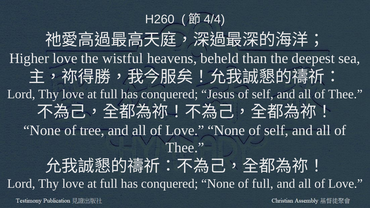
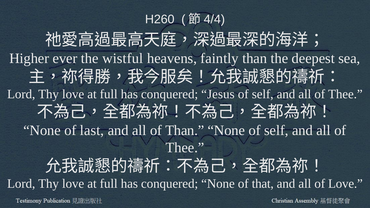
Higher love: love -> ever
beheld: beheld -> faintly
tree: tree -> last
Love at (185, 130): Love -> Than
of full: full -> that
